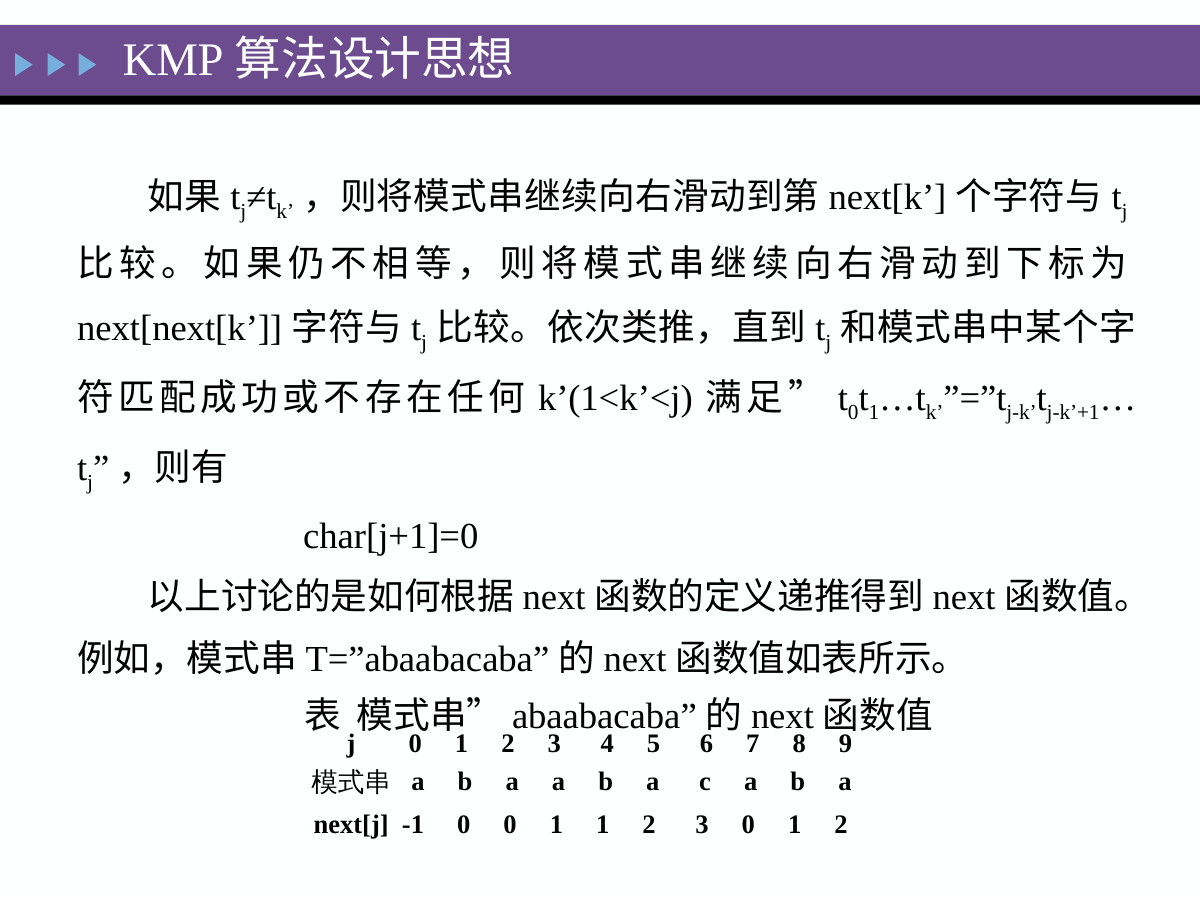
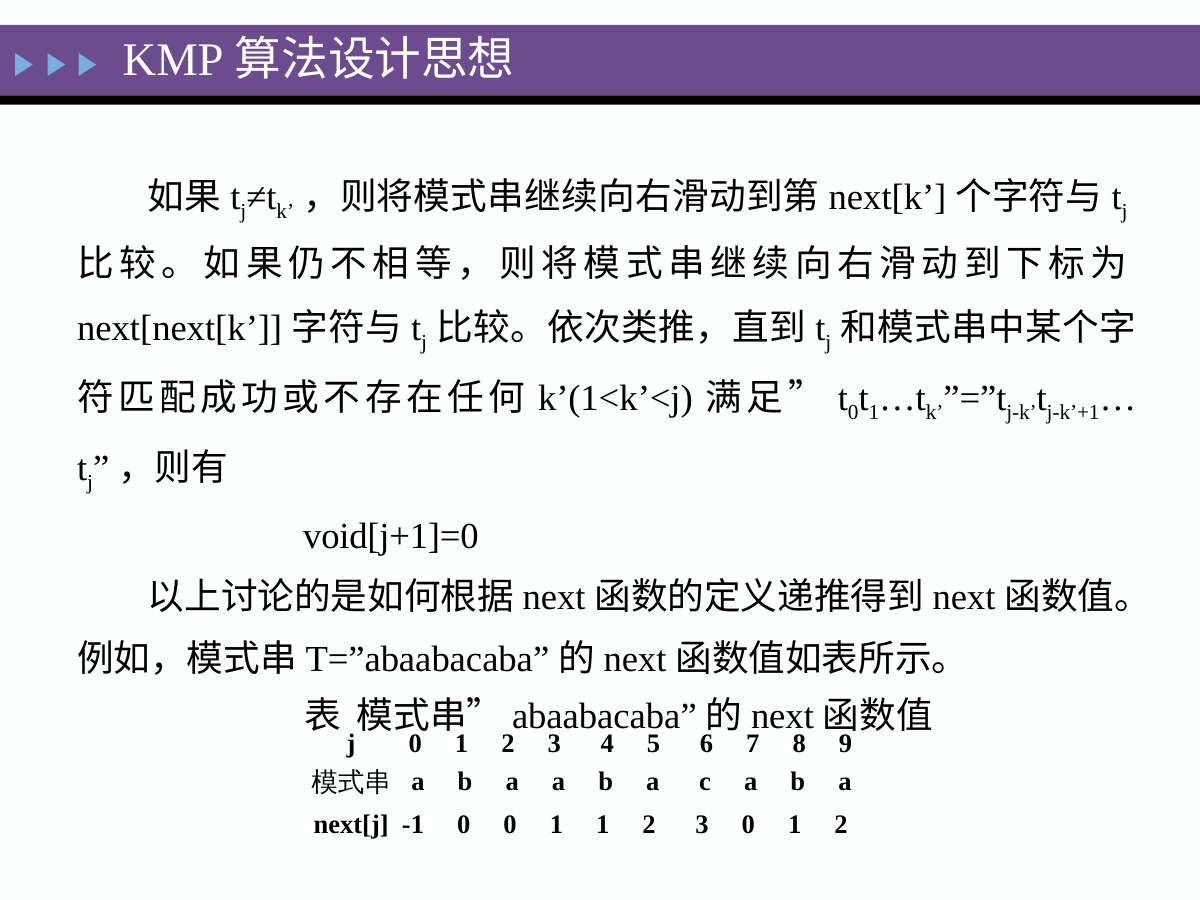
char[j+1]=0: char[j+1]=0 -> void[j+1]=0
